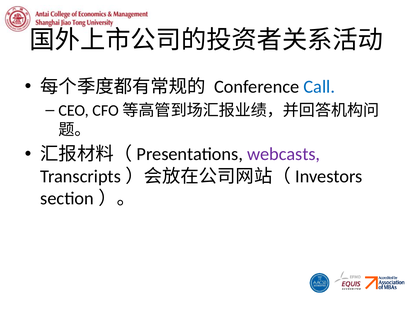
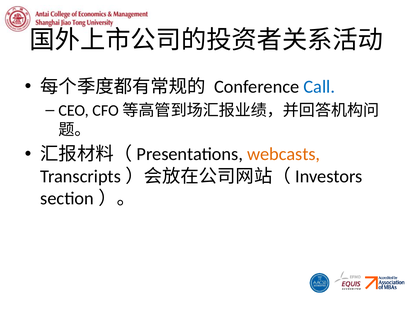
webcasts colour: purple -> orange
